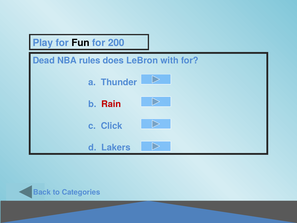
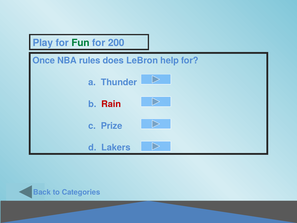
Fun colour: black -> green
Dead: Dead -> Once
with: with -> help
Click: Click -> Prize
